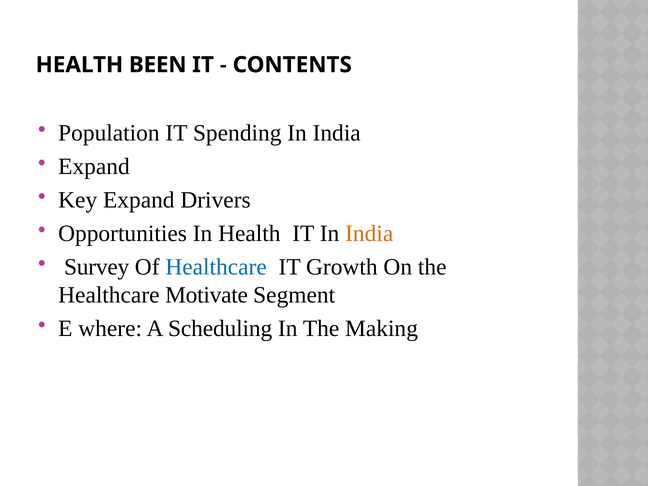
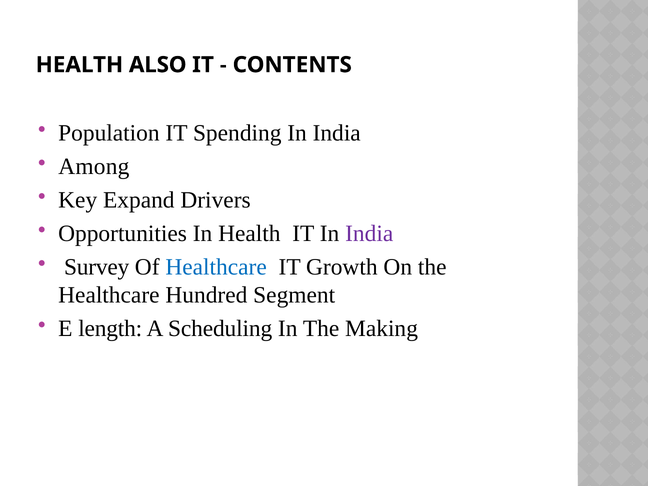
BEEN: BEEN -> ALSO
Expand at (94, 166): Expand -> Among
India at (369, 233) colour: orange -> purple
Motivate: Motivate -> Hundred
where: where -> length
